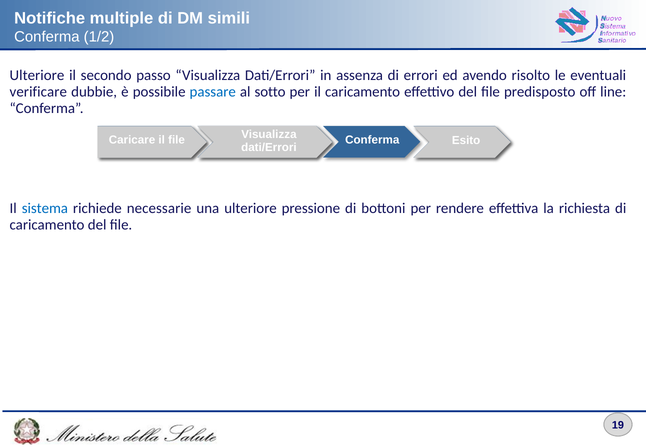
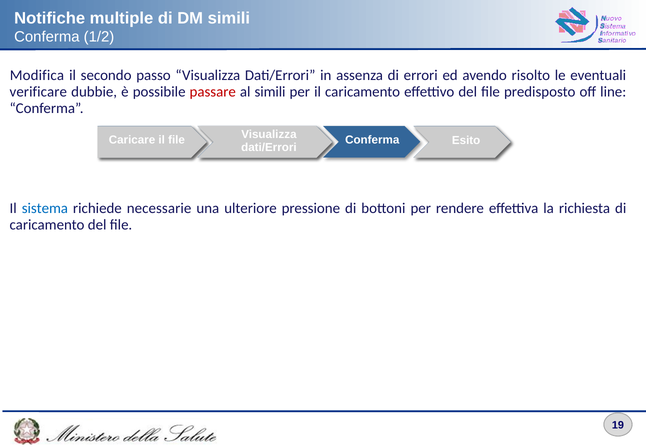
Ulteriore at (37, 75): Ulteriore -> Modifica
passare colour: blue -> red
al sotto: sotto -> simili
